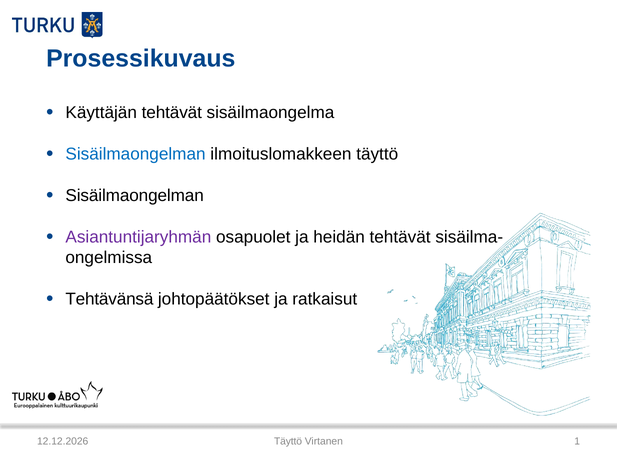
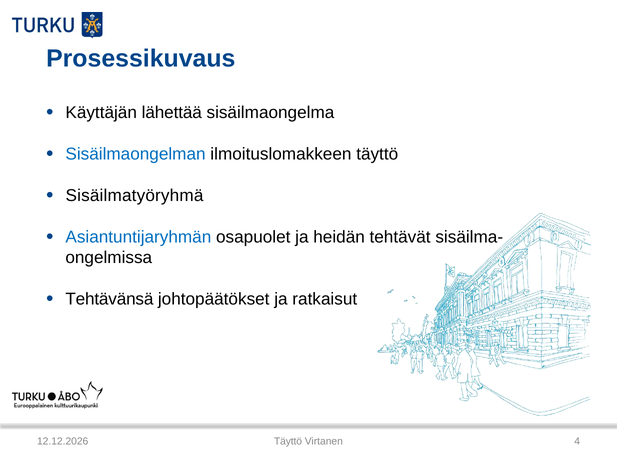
Käyttäjän tehtävät: tehtävät -> lähettää
Sisäilmaongelman at (135, 196): Sisäilmaongelman -> Sisäilmatyöryhmä
Asiantuntijaryhmän colour: purple -> blue
1: 1 -> 4
